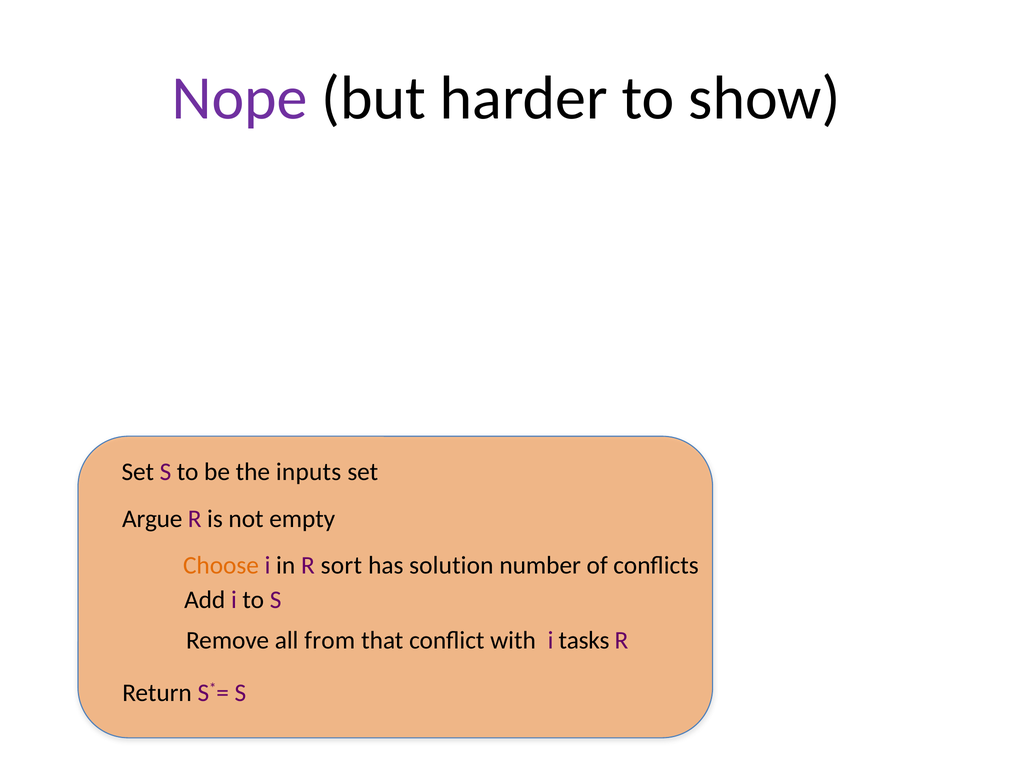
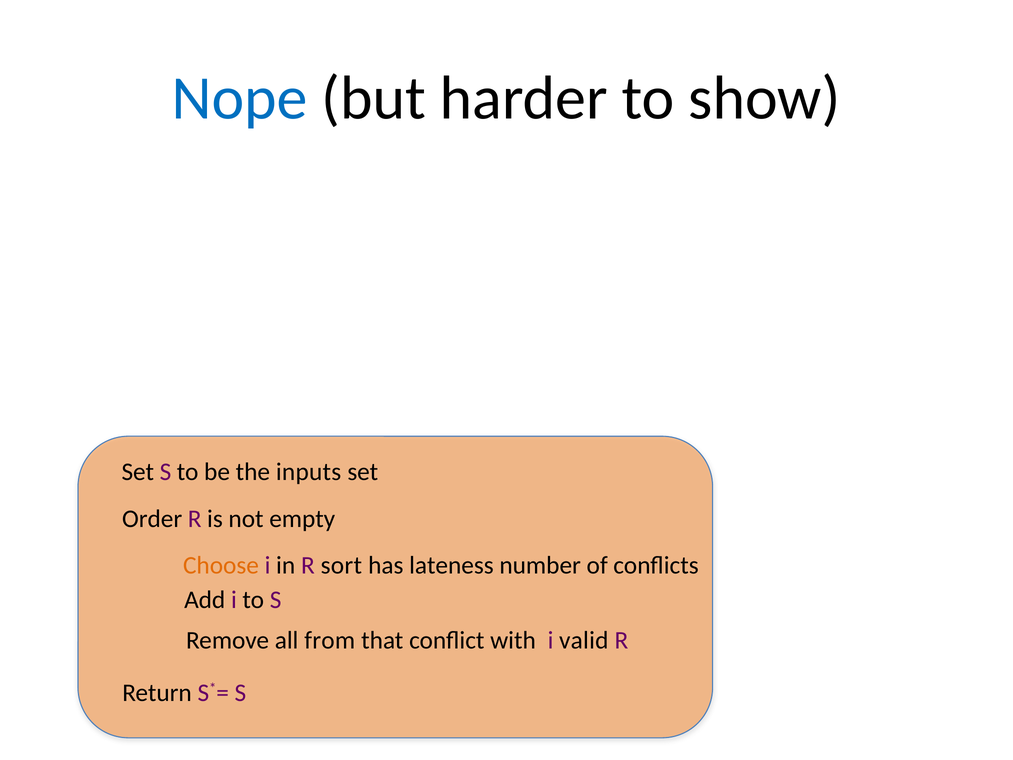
Nope colour: purple -> blue
Argue: Argue -> Order
solution: solution -> lateness
tasks: tasks -> valid
